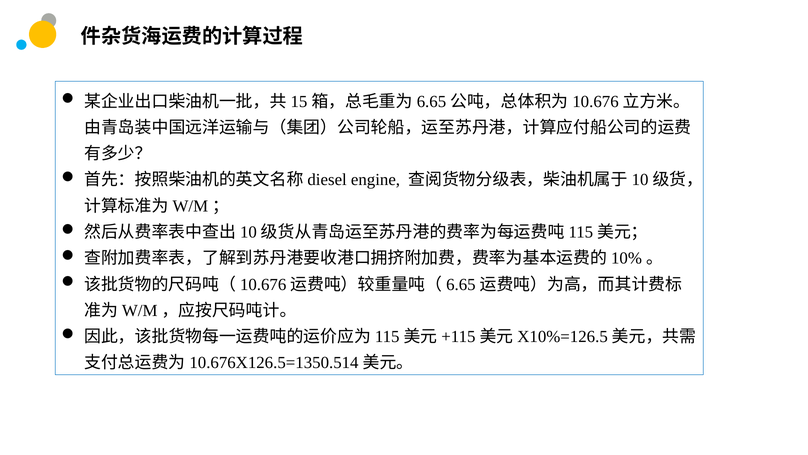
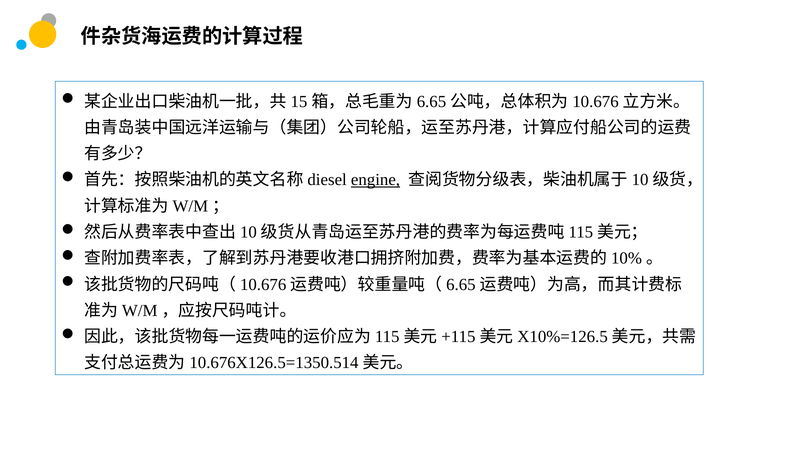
engine underline: none -> present
